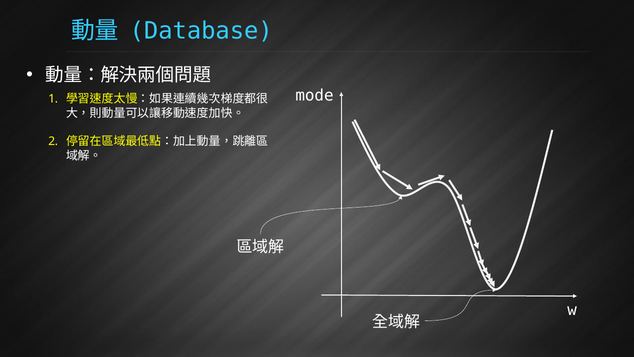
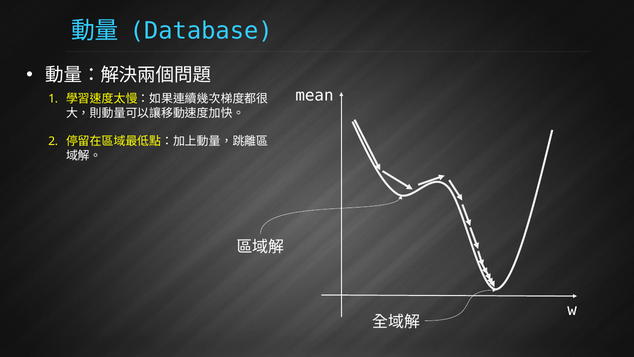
mode: mode -> mean
